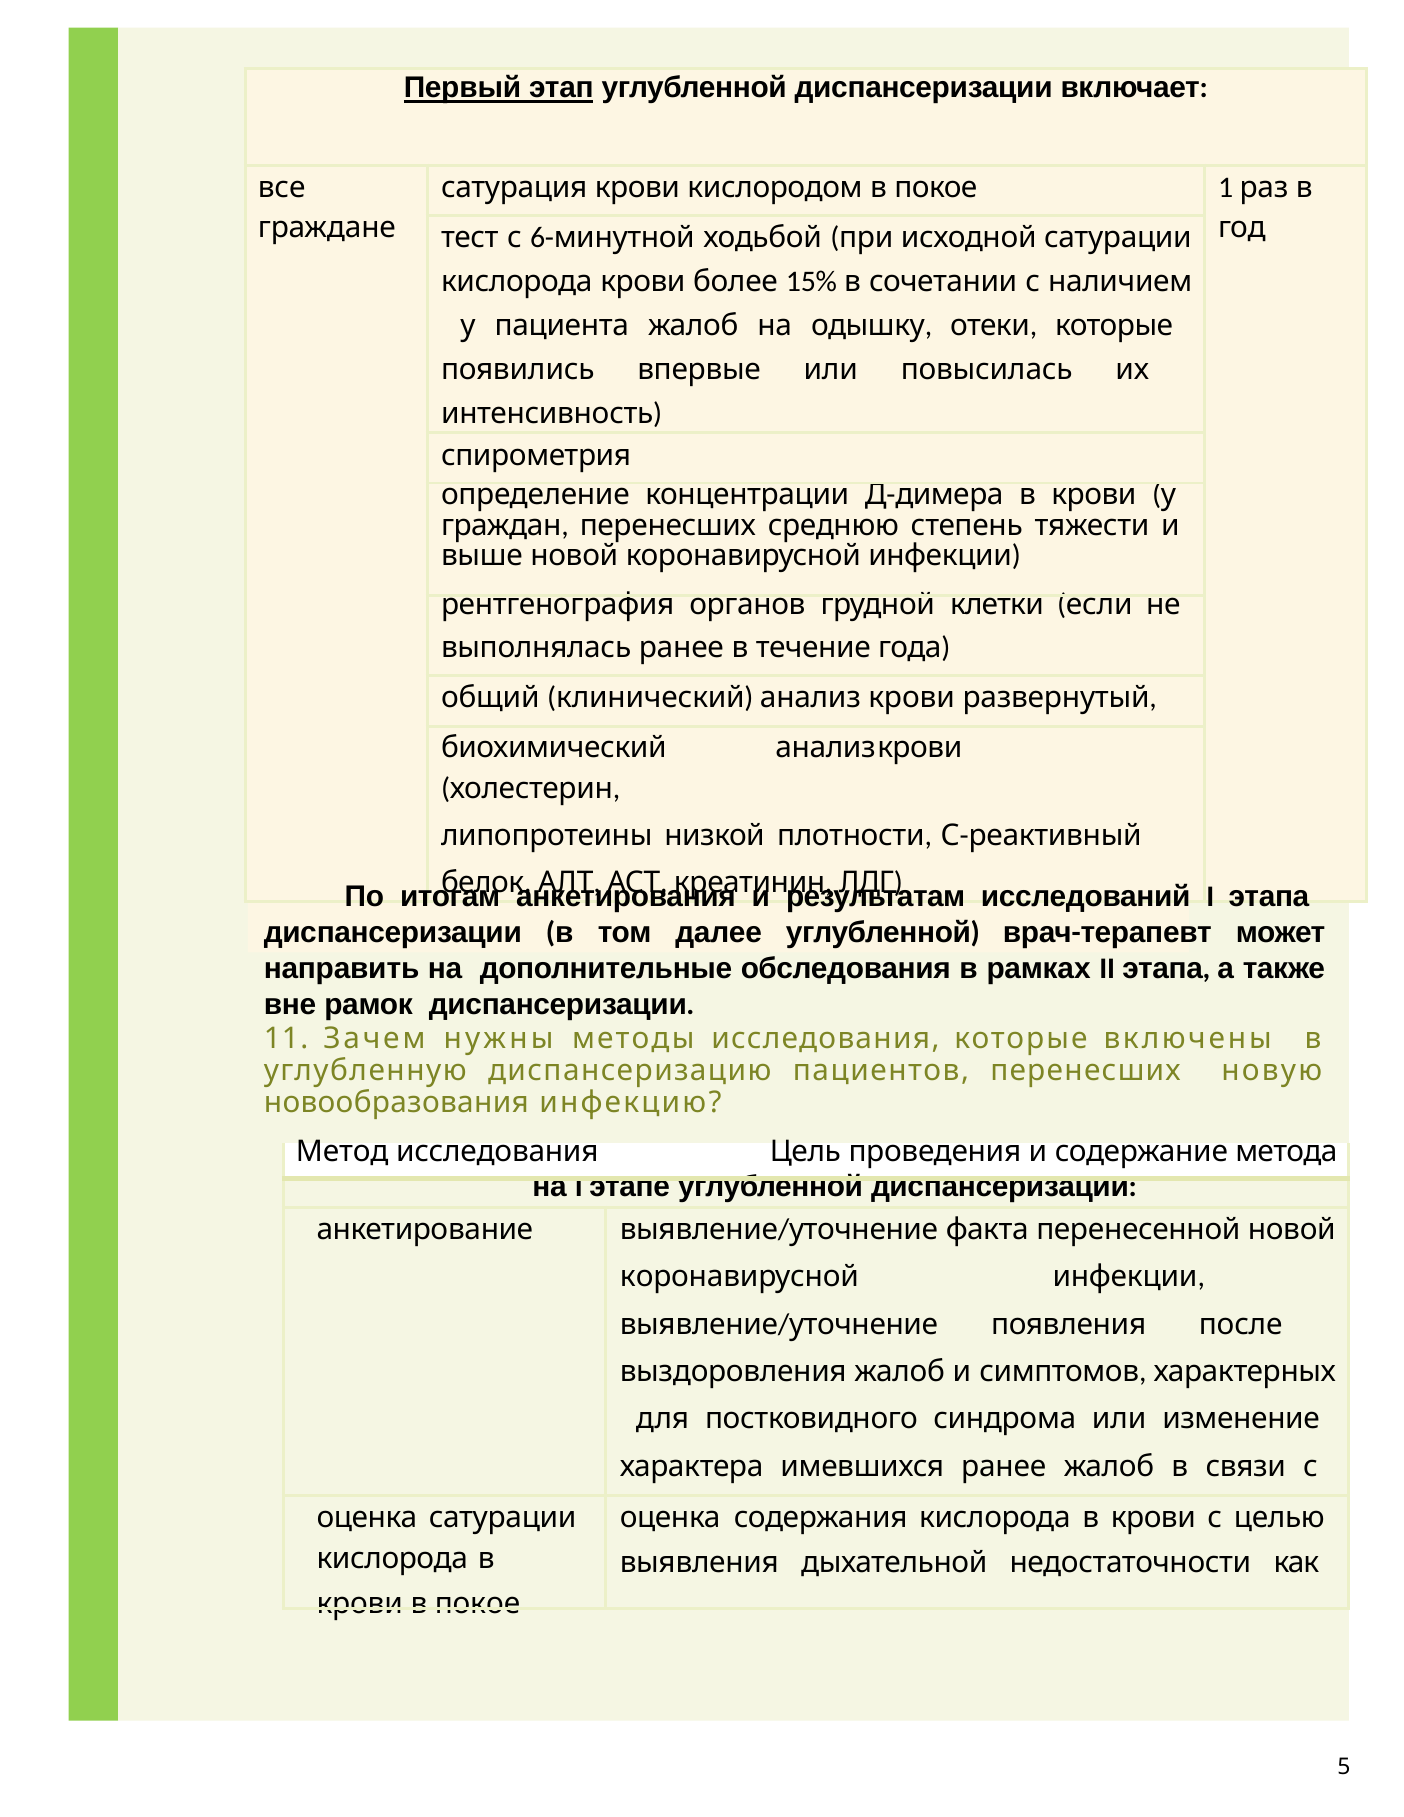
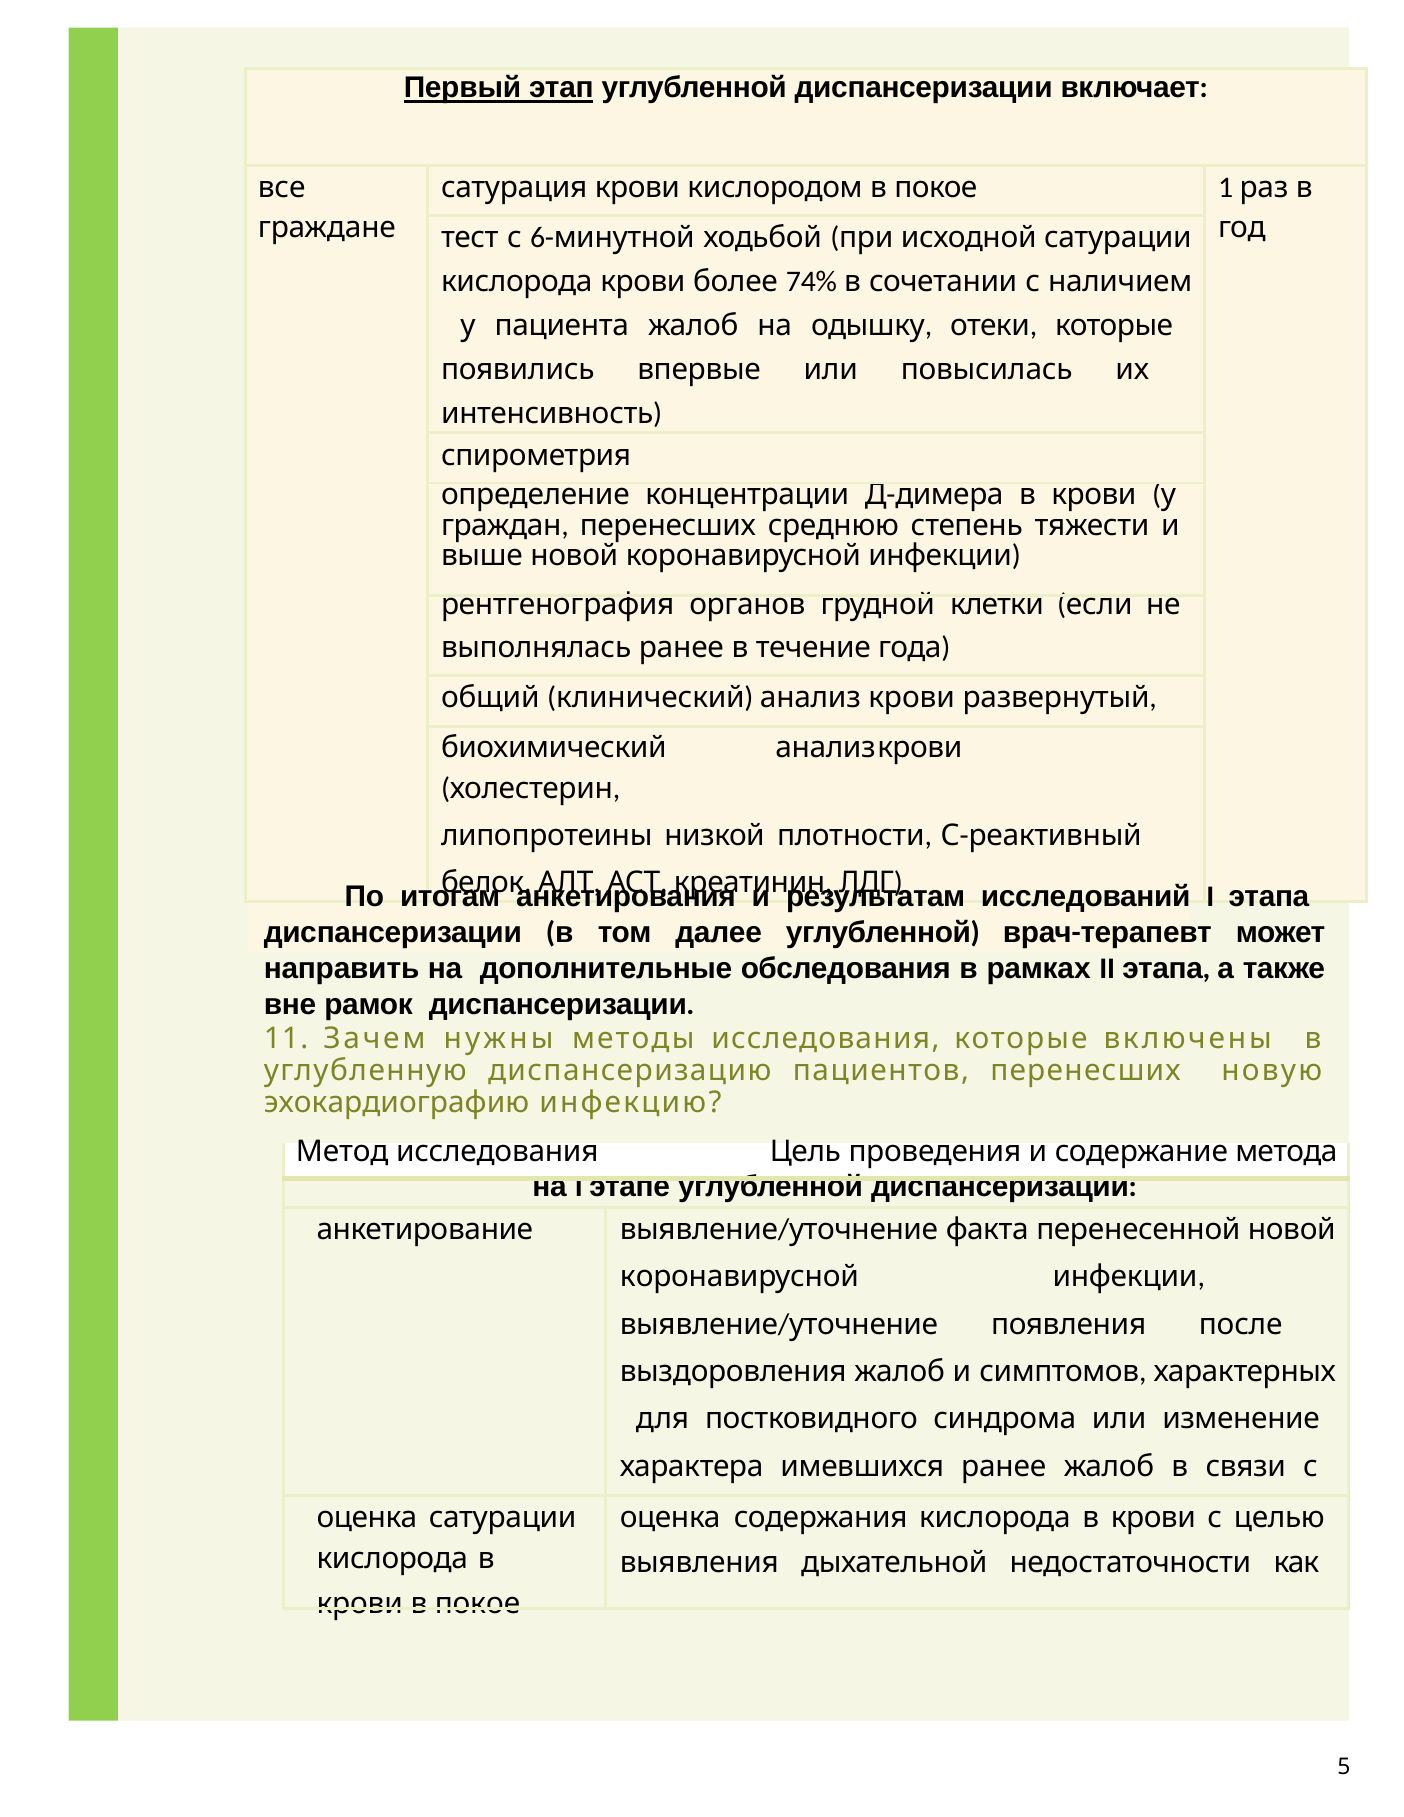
15%: 15% -> 74%
новообразования: новообразования -> эхокардиографию
